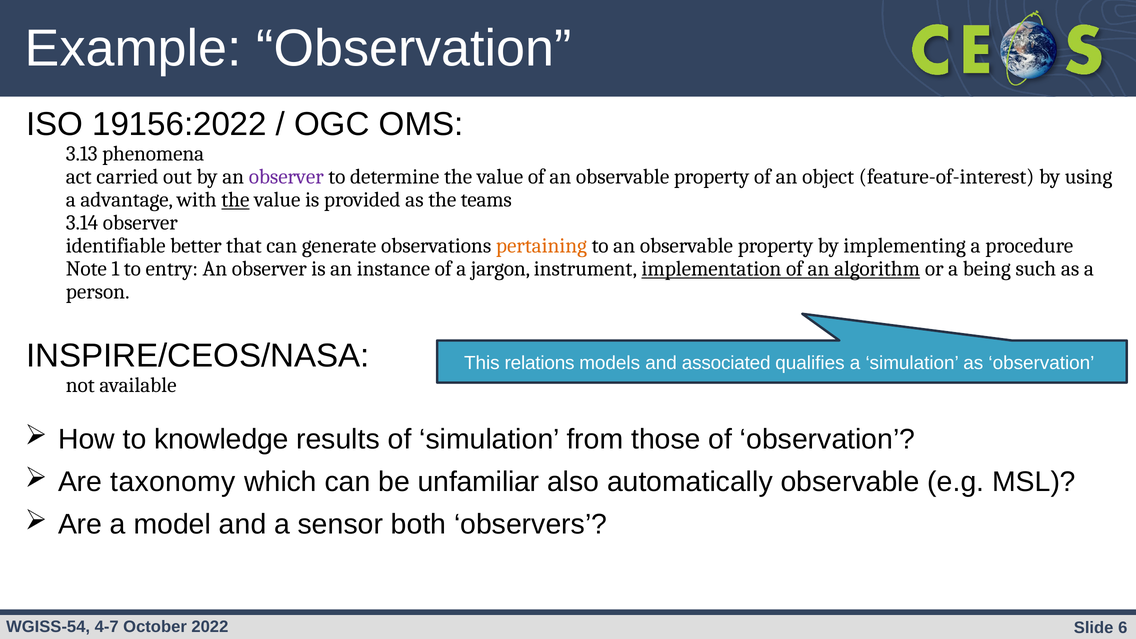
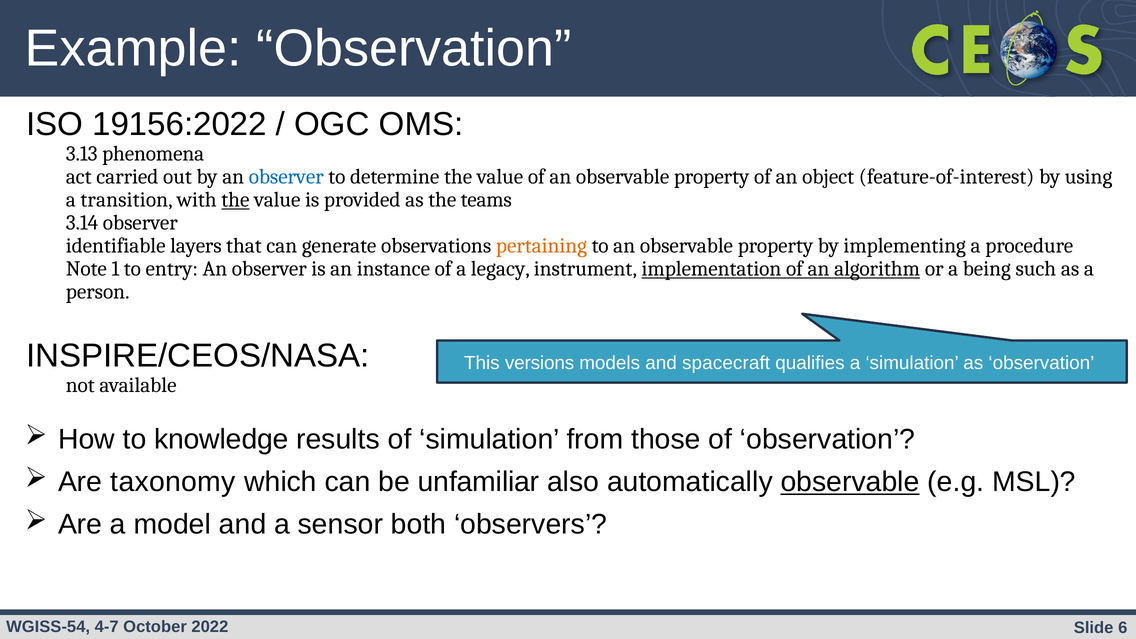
observer at (286, 177) colour: purple -> blue
advantage: advantage -> transition
better: better -> layers
jargon: jargon -> legacy
relations: relations -> versions
associated: associated -> spacecraft
observable at (850, 482) underline: none -> present
